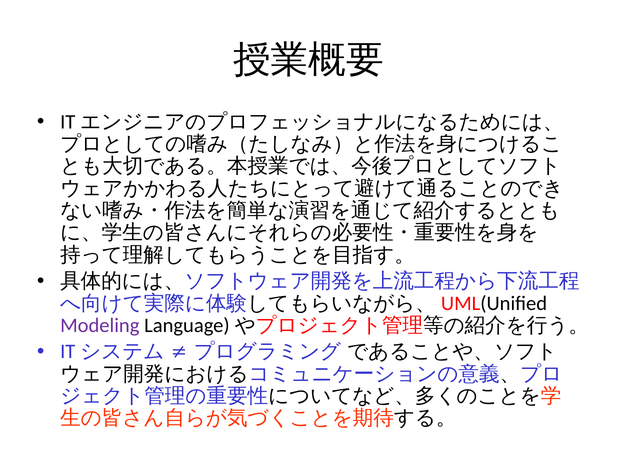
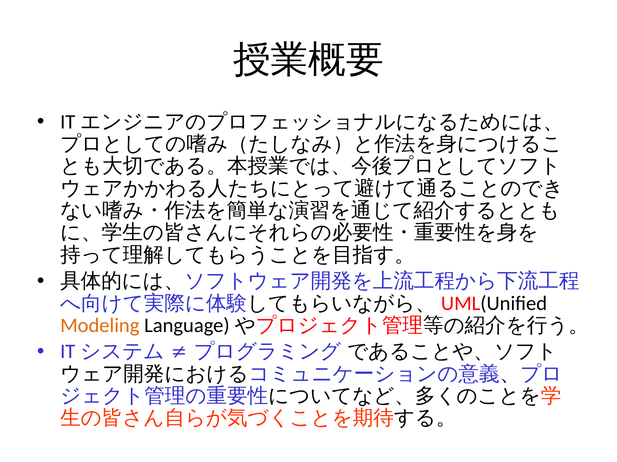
Modeling colour: purple -> orange
